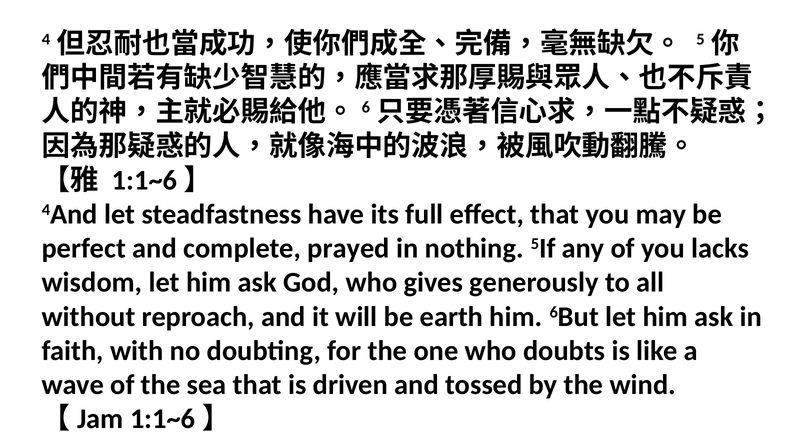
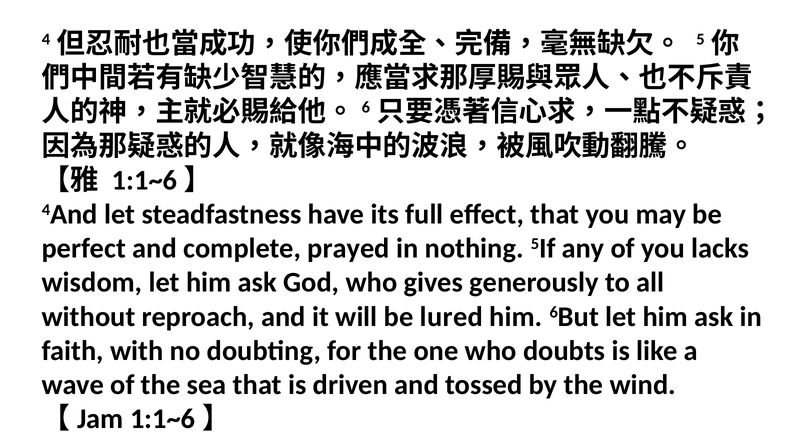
earth: earth -> lured
